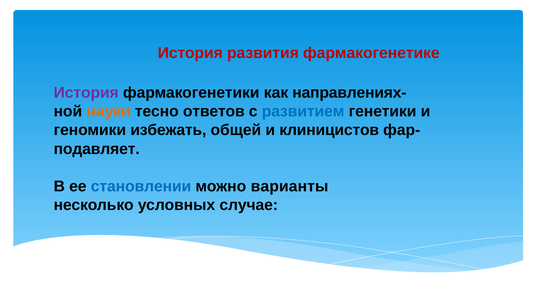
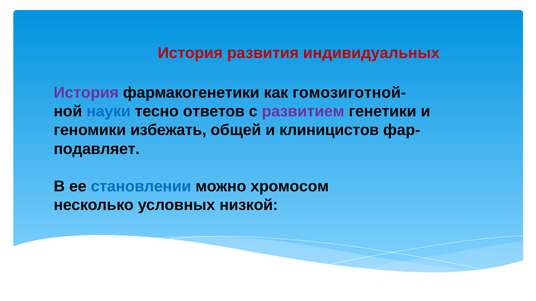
фармакогенетике: фармакогенетике -> индивидуальных
направлениях-: направлениях- -> гомозиготной-
науки colour: orange -> blue
развитием colour: blue -> purple
варианты: варианты -> хромосом
случае: случае -> низкой
